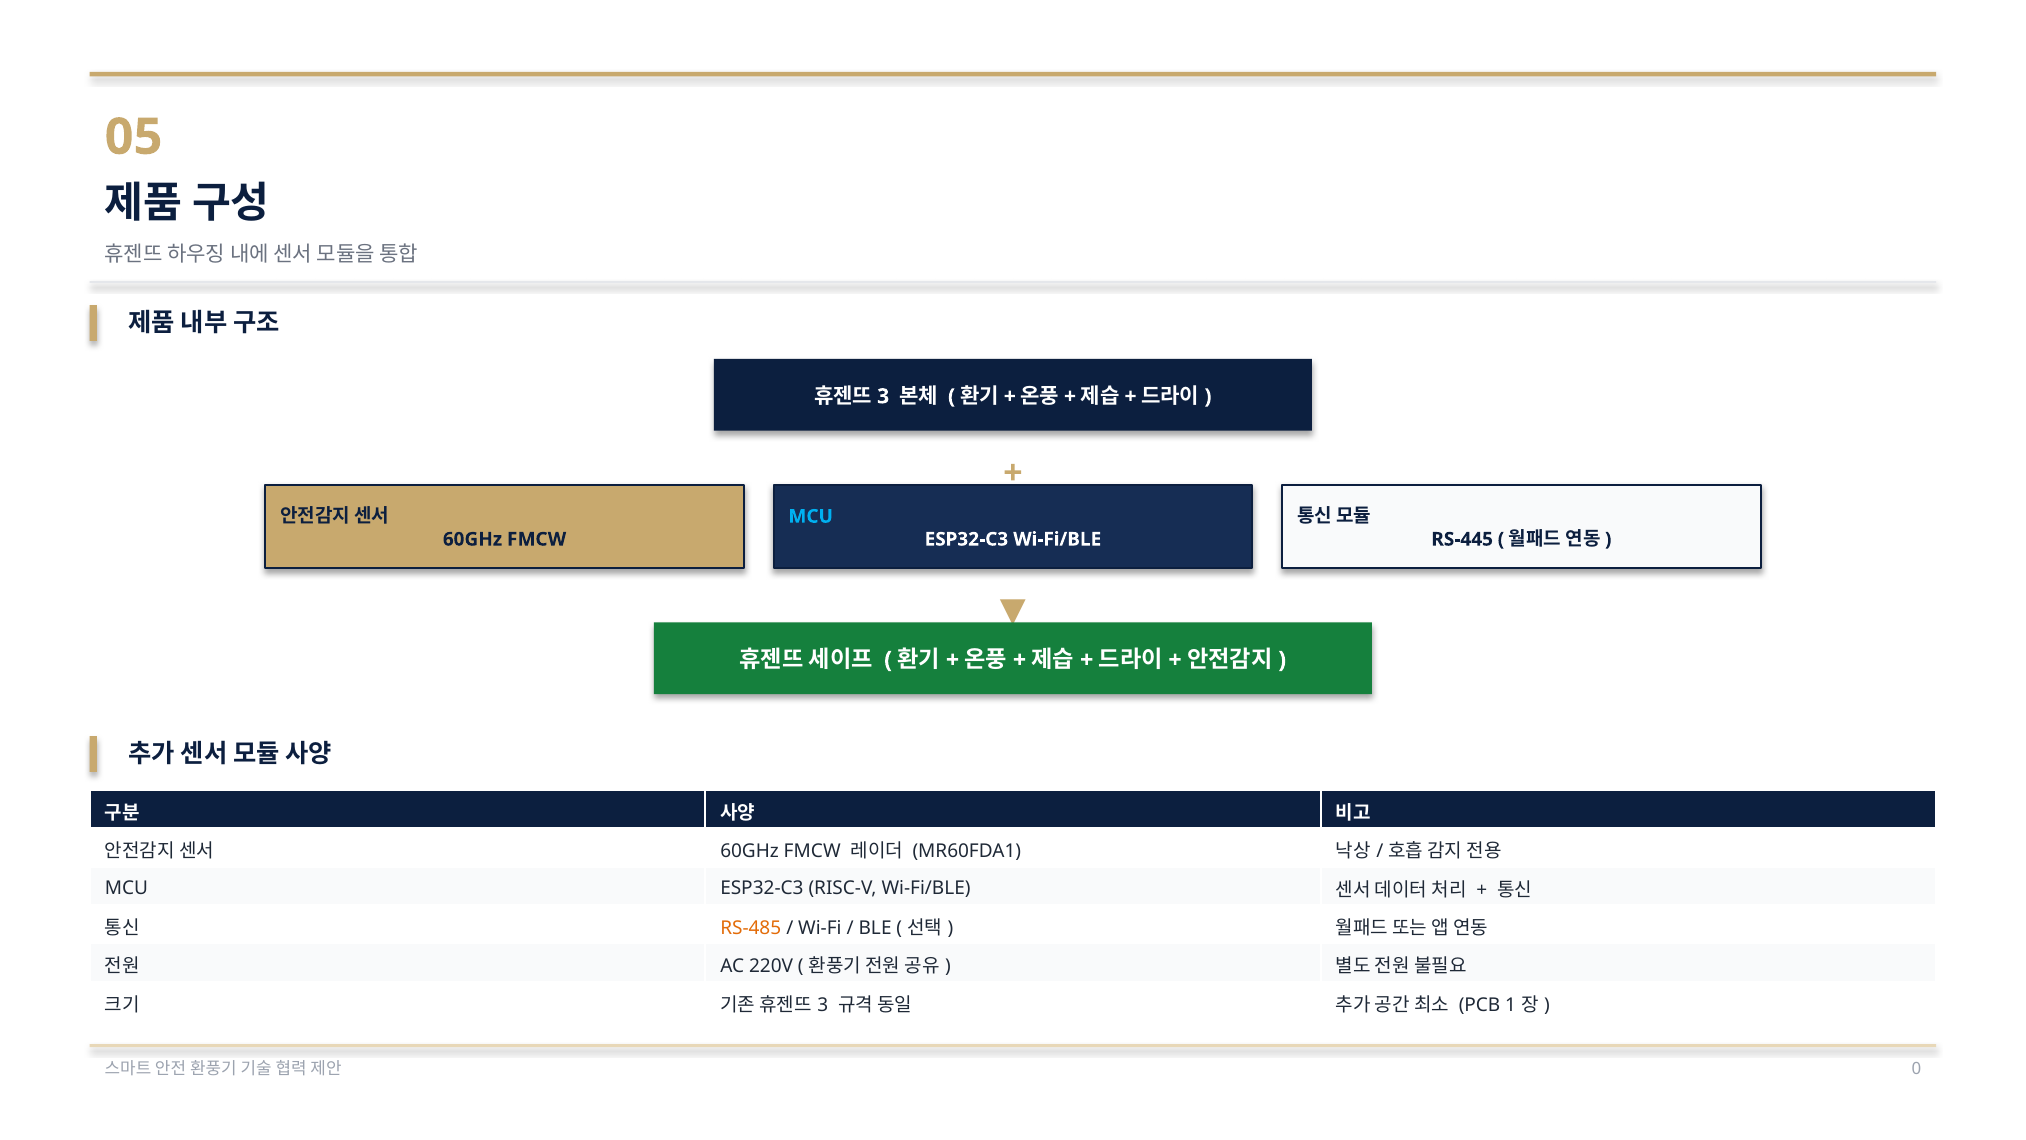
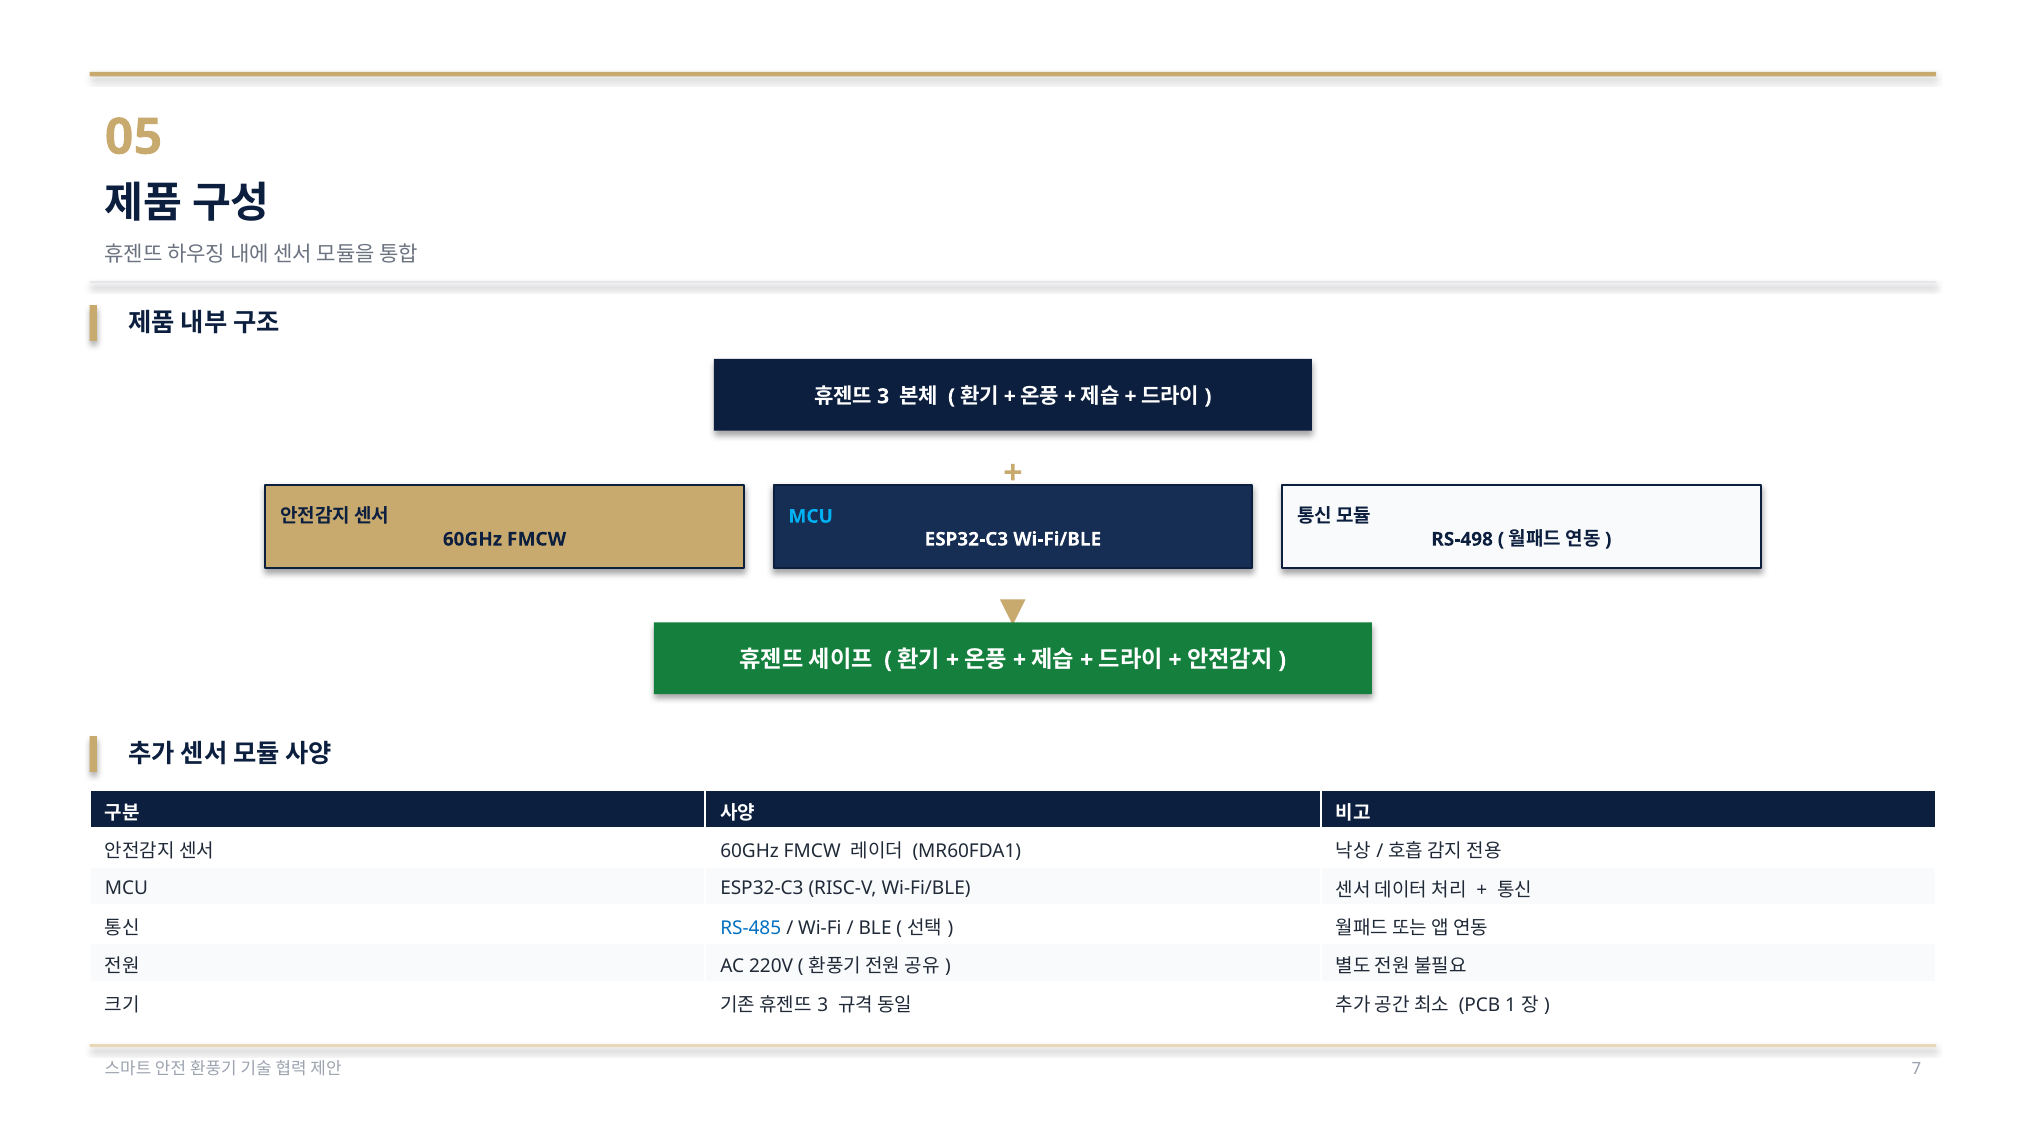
RS-445: RS-445 -> RS-498
RS-485 colour: orange -> blue
0: 0 -> 7
